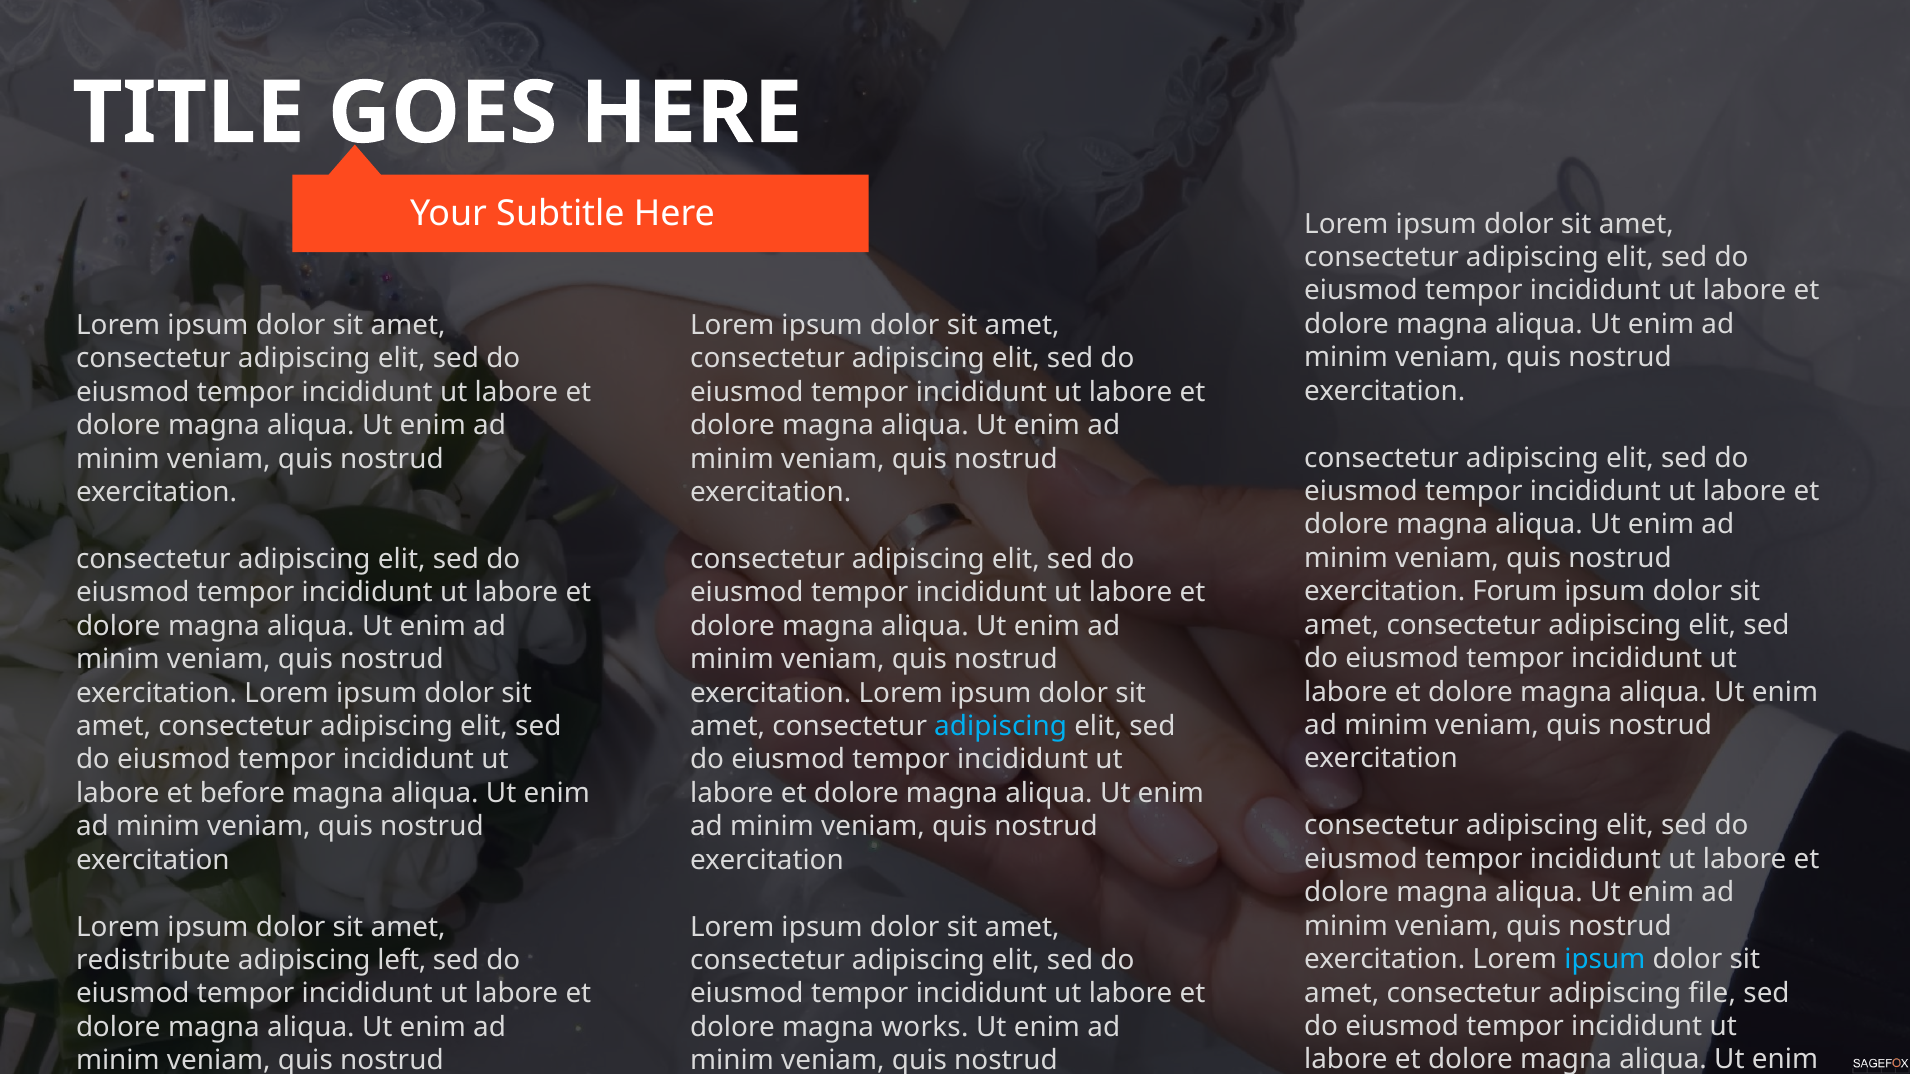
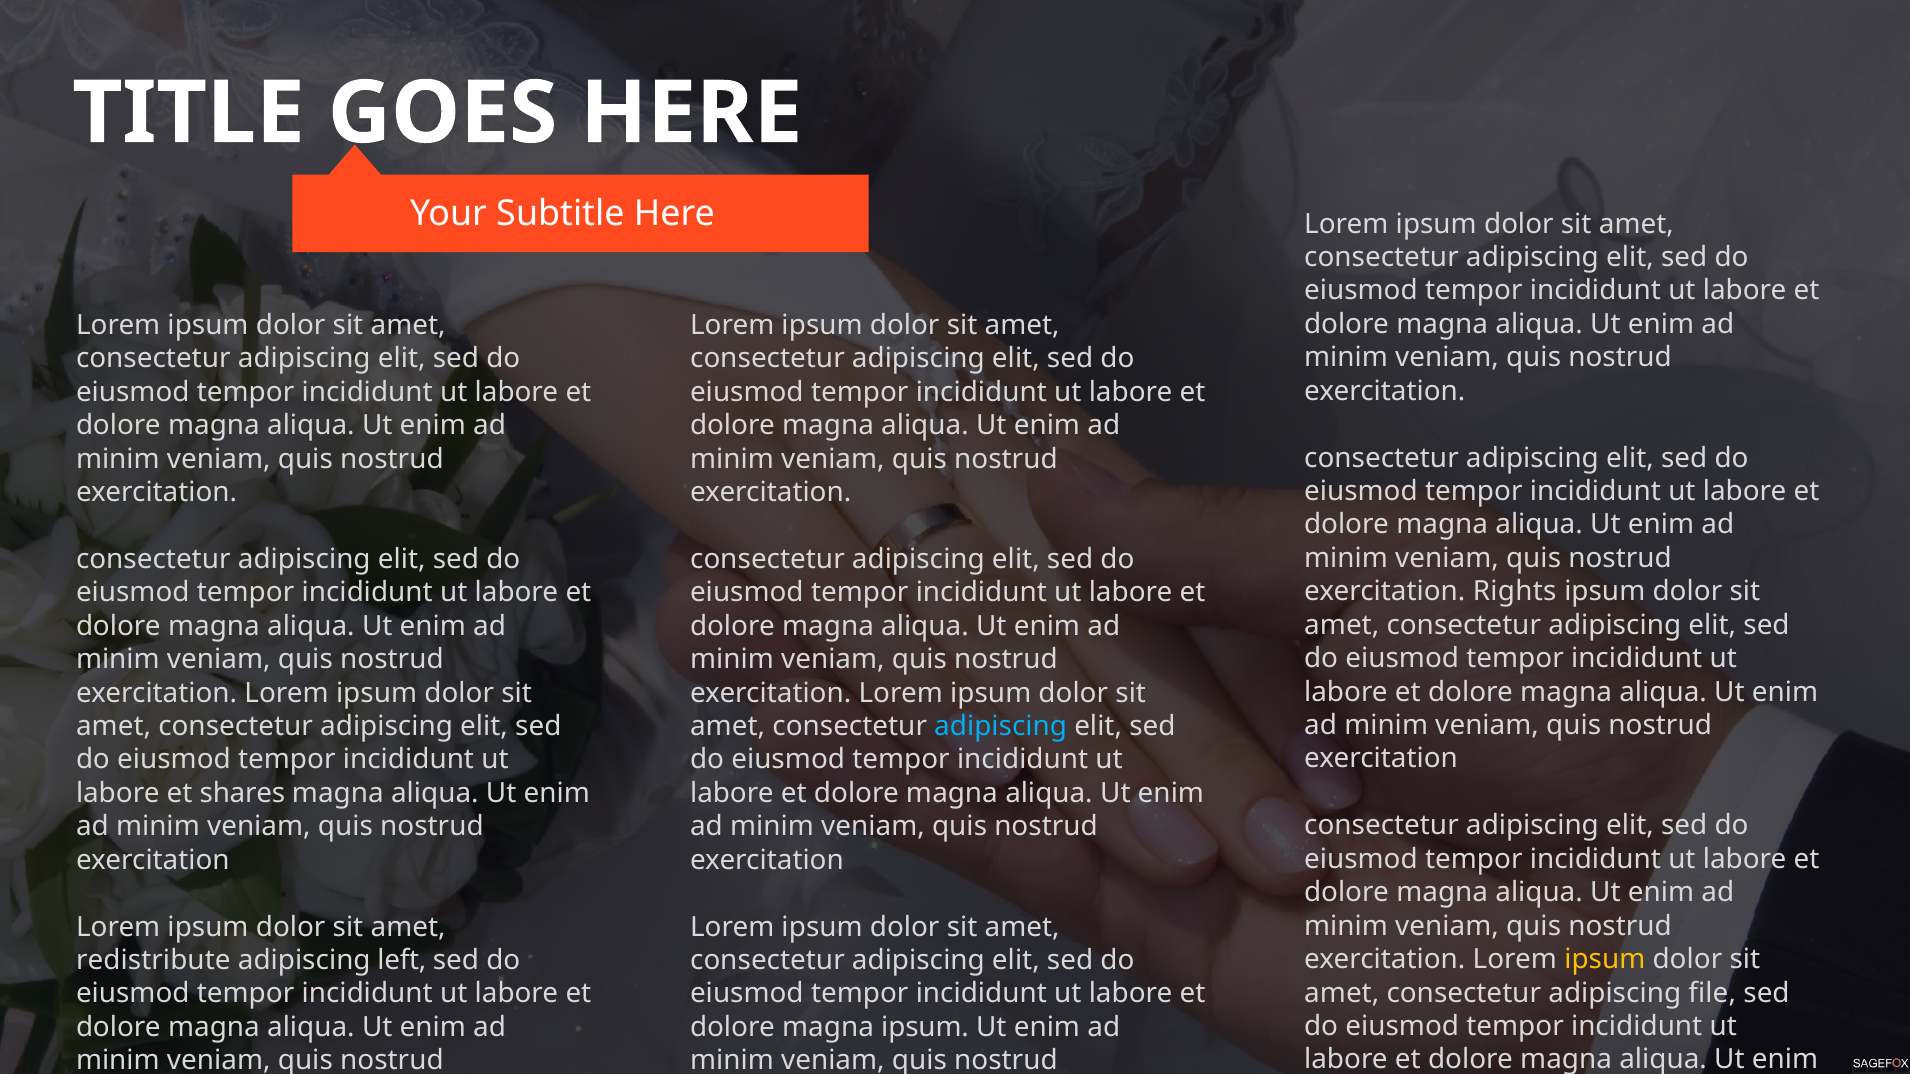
Forum: Forum -> Rights
before: before -> shares
ipsum at (1605, 960) colour: light blue -> yellow
magna works: works -> ipsum
